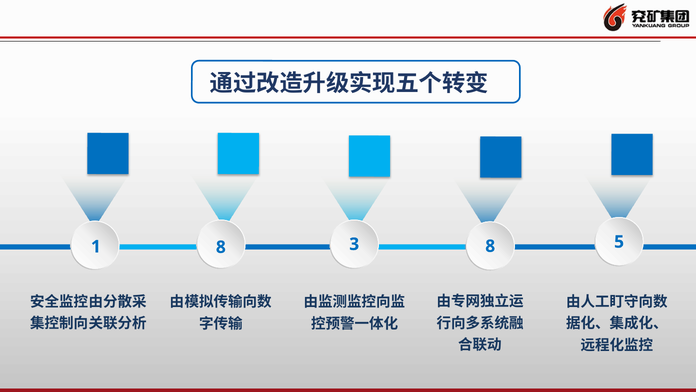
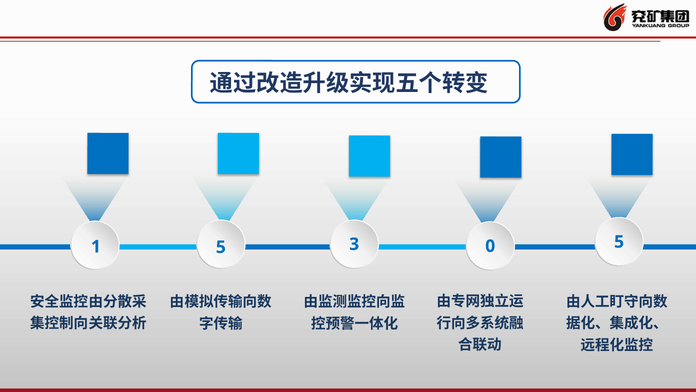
1 8: 8 -> 5
3 8: 8 -> 0
